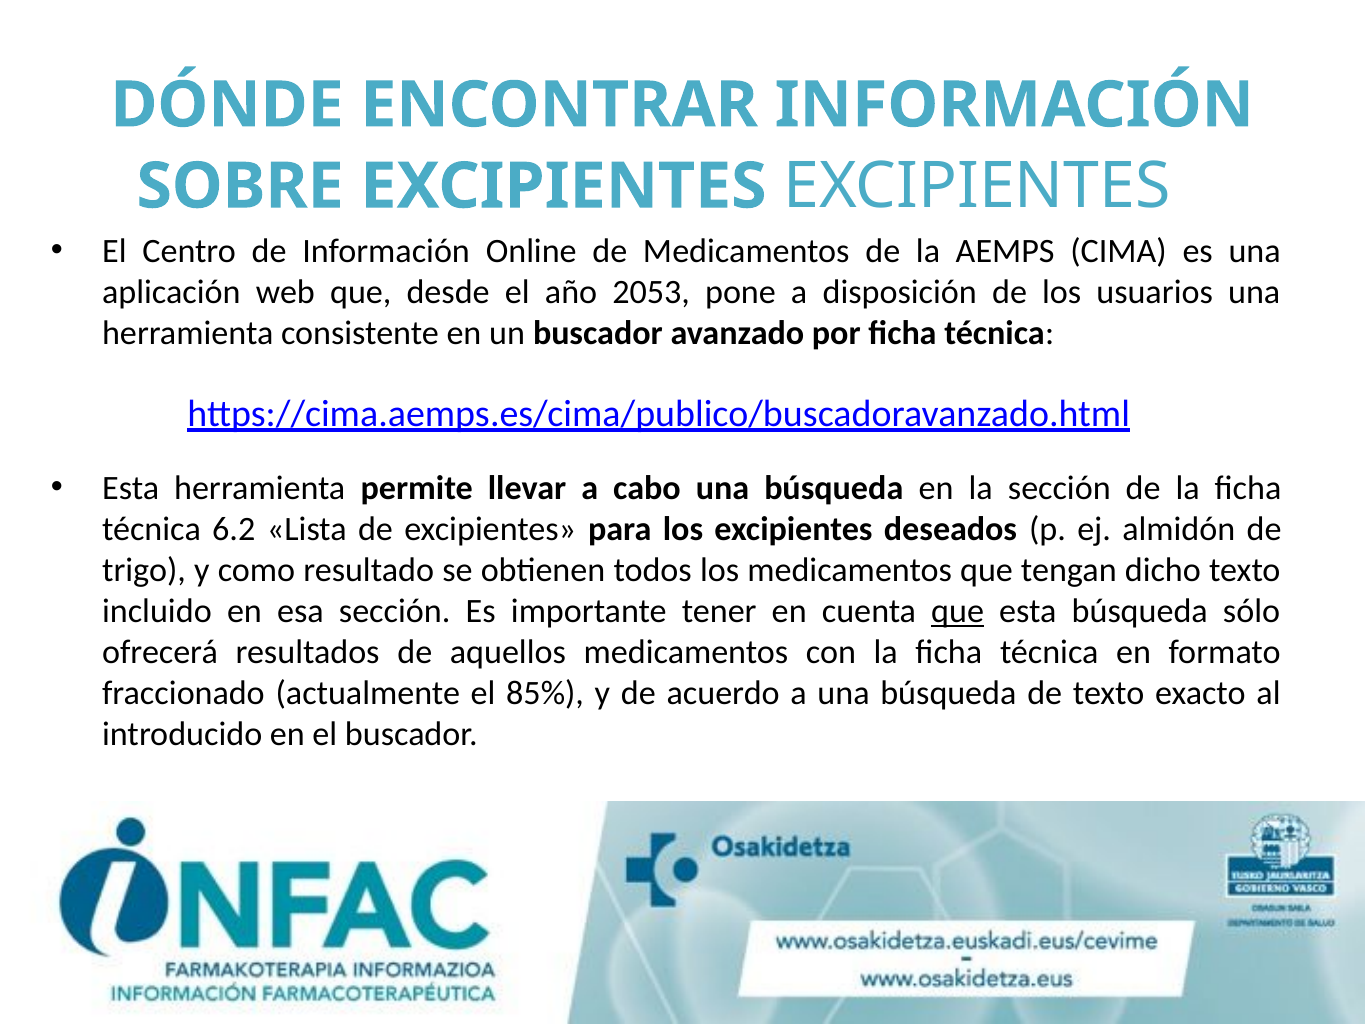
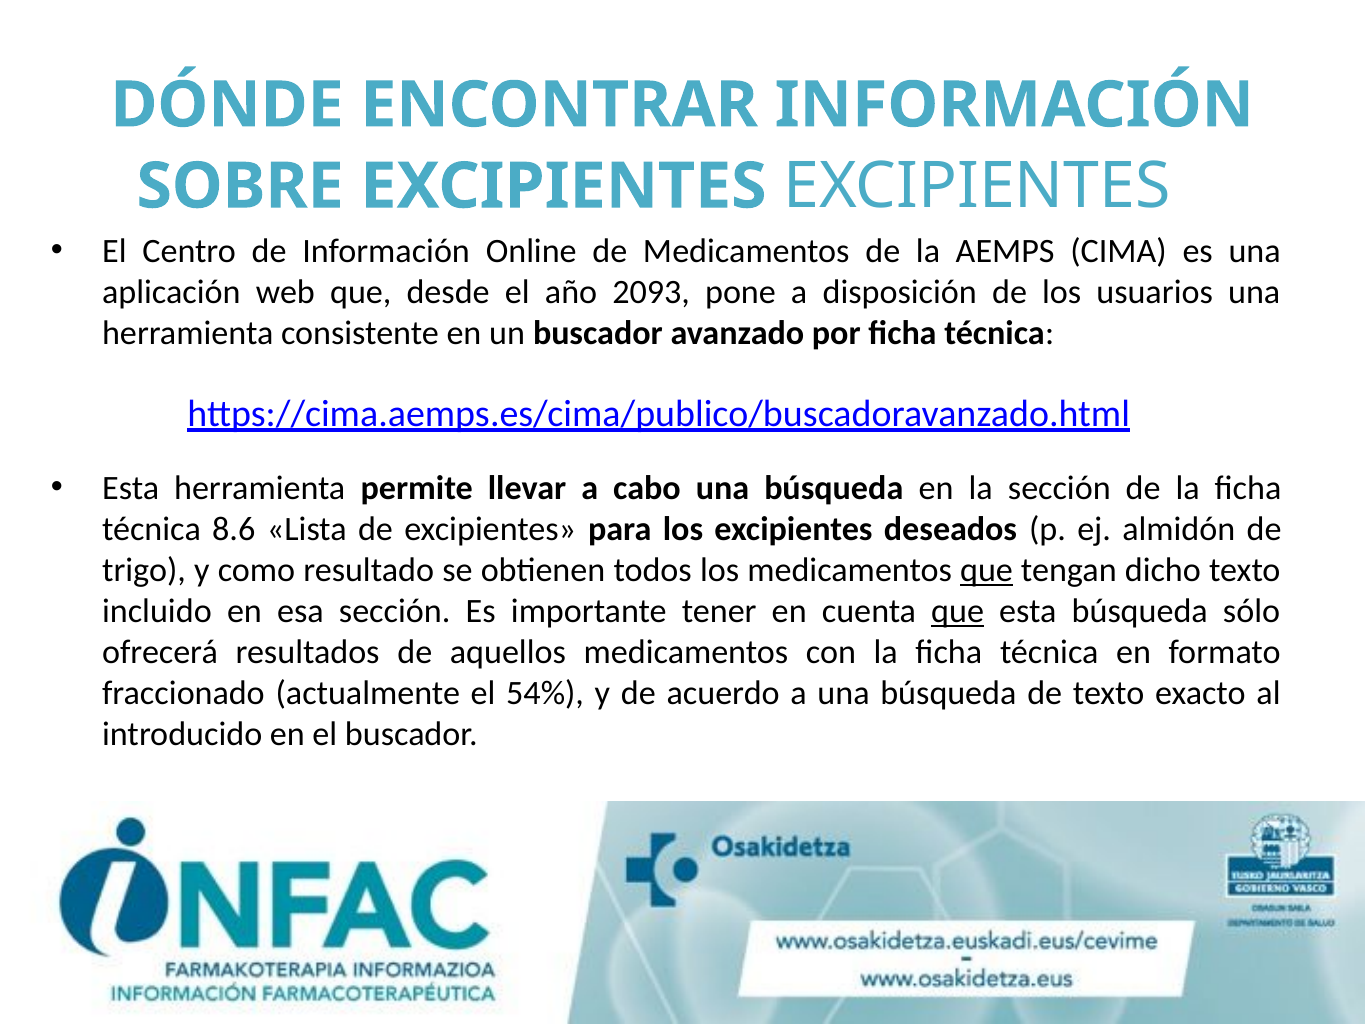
2053: 2053 -> 2093
6.2: 6.2 -> 8.6
que at (987, 570) underline: none -> present
85%: 85% -> 54%
